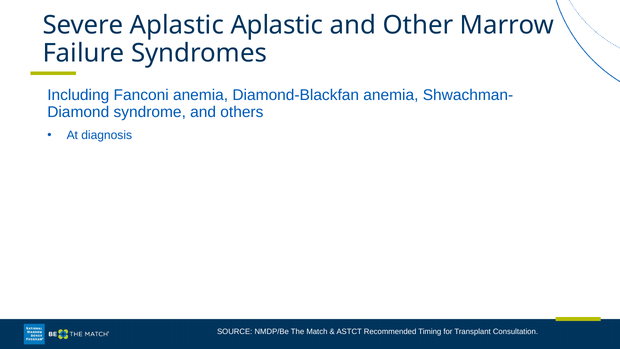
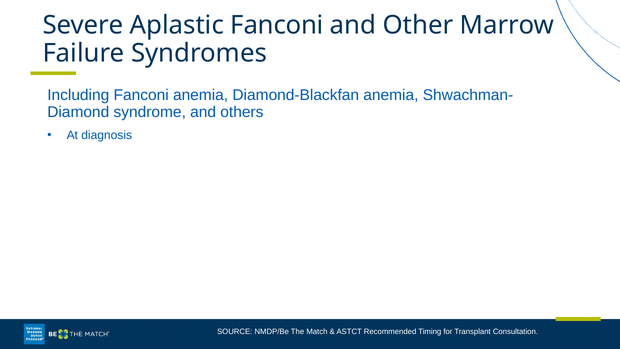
Aplastic Aplastic: Aplastic -> Fanconi
